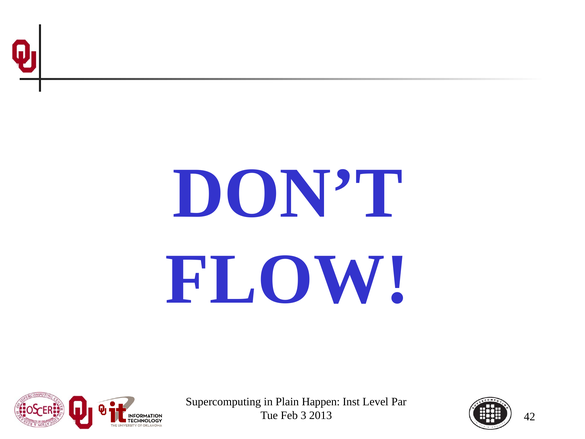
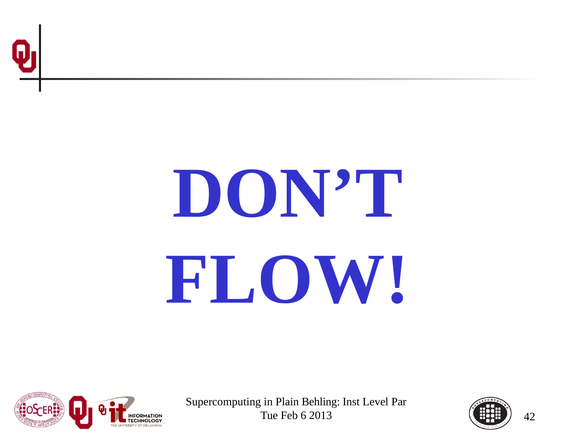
Happen: Happen -> Behling
3: 3 -> 6
